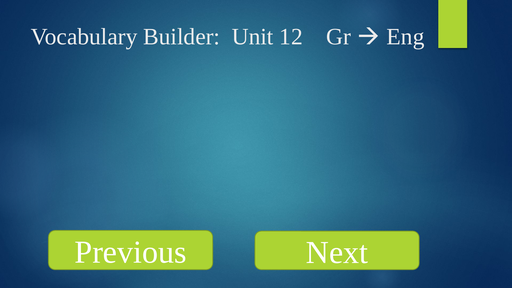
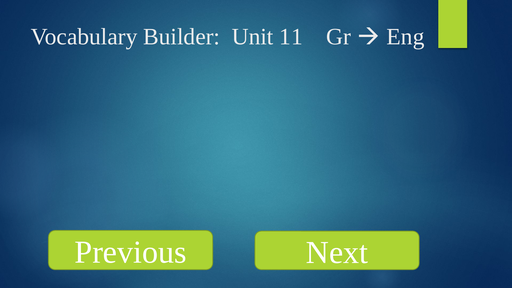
12: 12 -> 11
